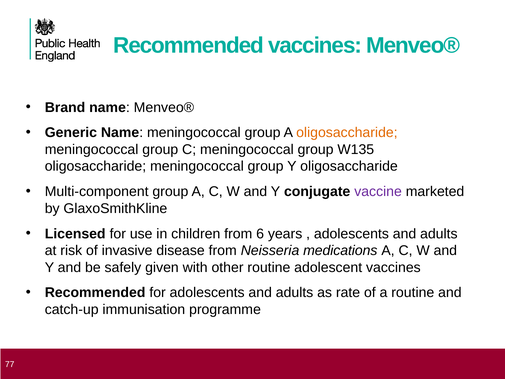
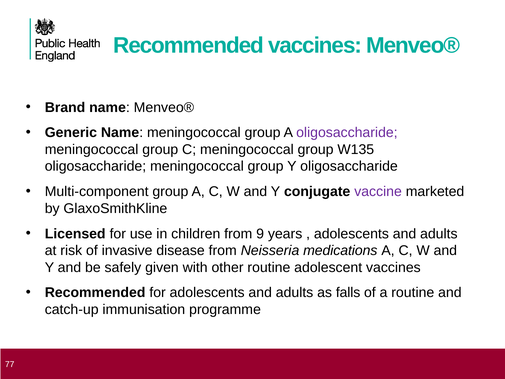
oligosaccharide at (347, 133) colour: orange -> purple
6: 6 -> 9
rate: rate -> falls
